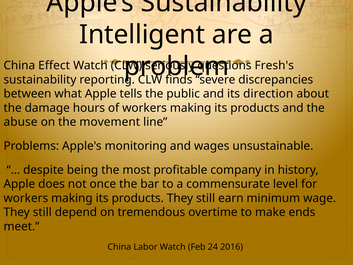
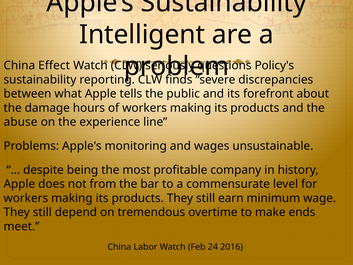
Fresh's: Fresh's -> Policy's
direction: direction -> forefront
movement: movement -> experience
once: once -> from
